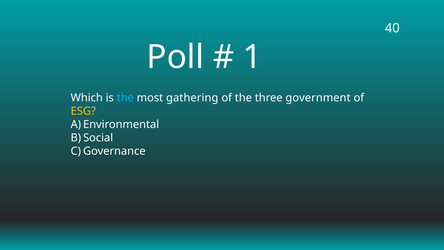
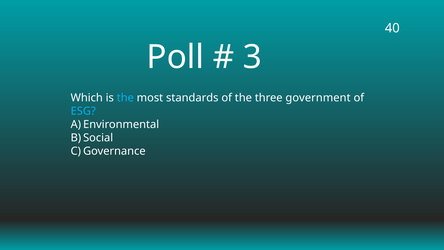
1: 1 -> 3
gathering: gathering -> standards
ESG colour: yellow -> light blue
